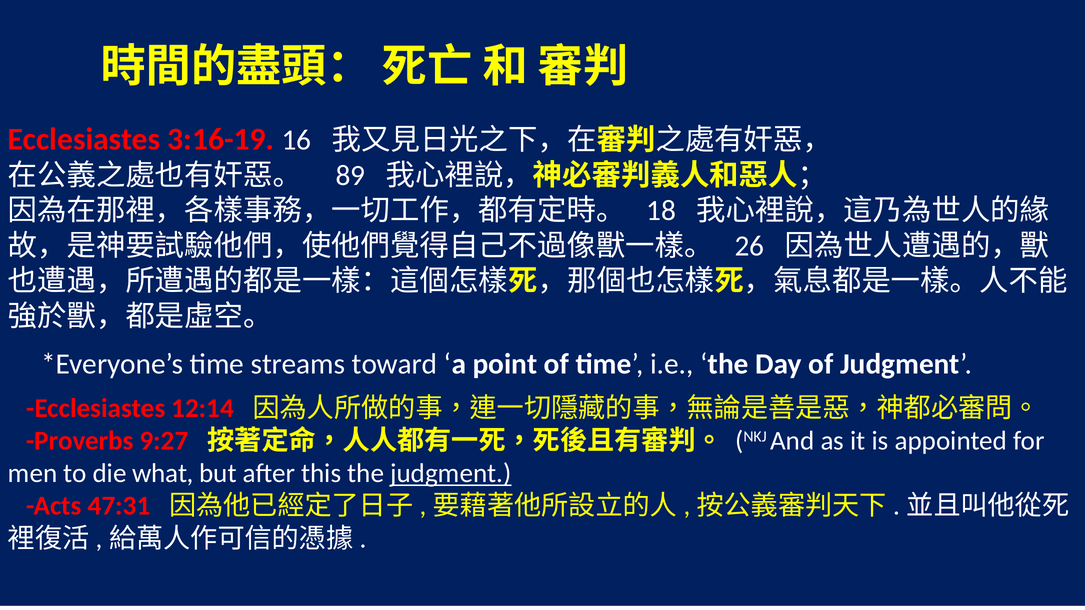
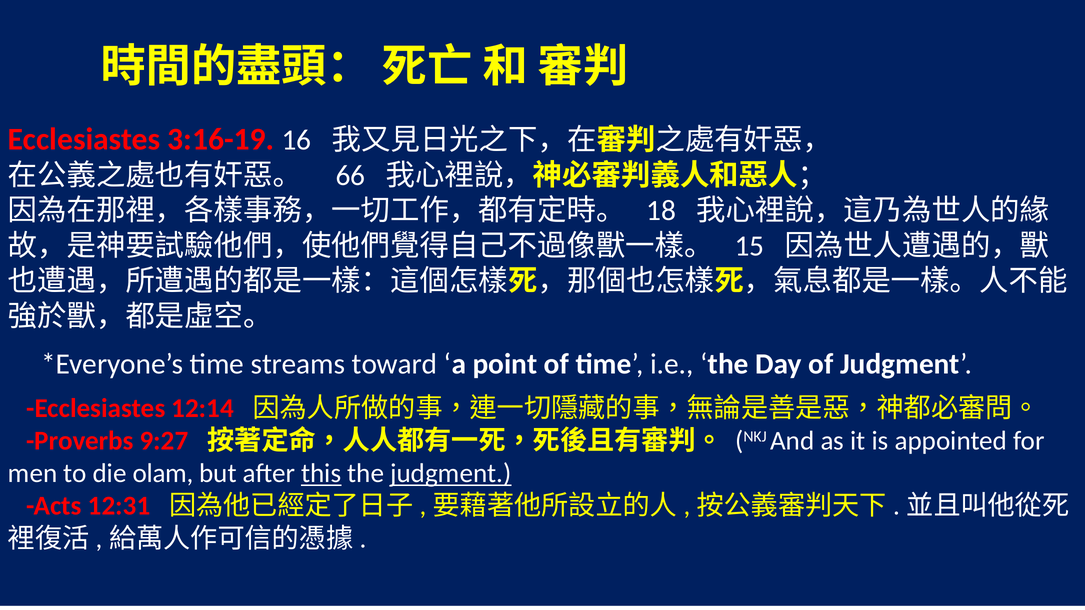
89: 89 -> 66
26: 26 -> 15
what: what -> olam
this underline: none -> present
47:31: 47:31 -> 12:31
